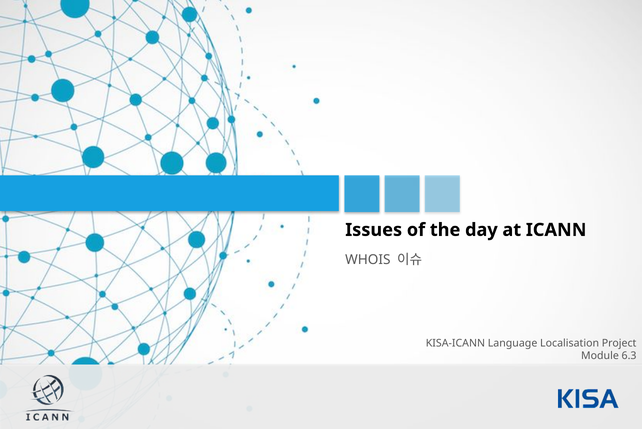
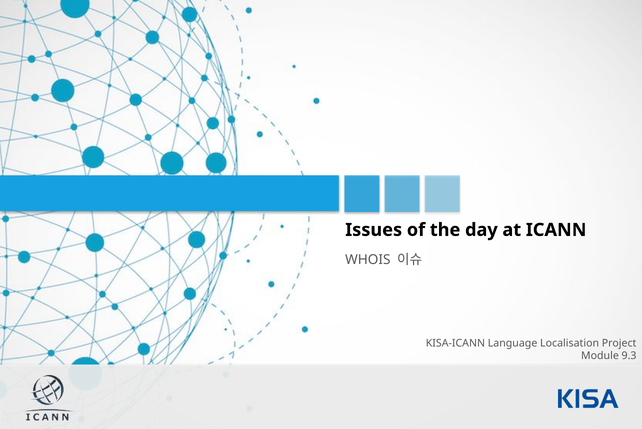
6.3: 6.3 -> 9.3
